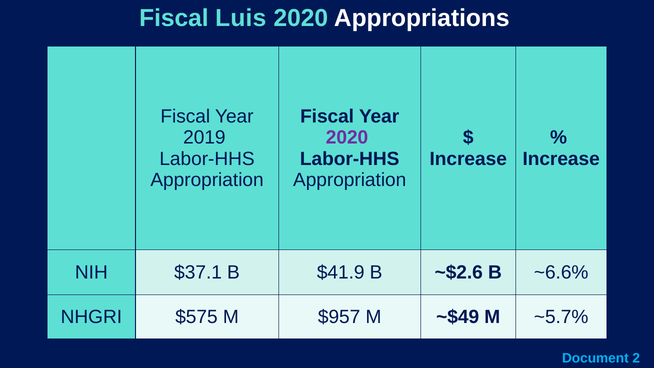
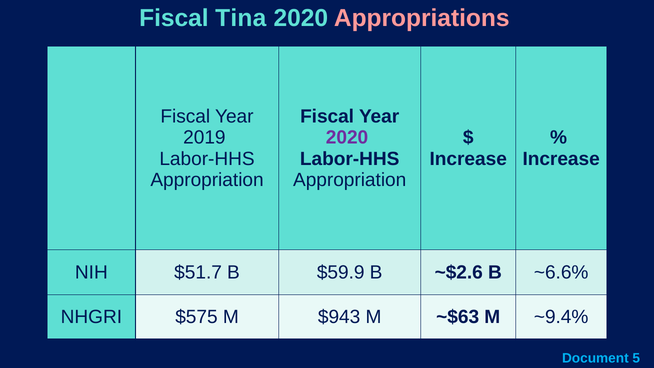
Luis: Luis -> Tina
Appropriations colour: white -> pink
$37.1: $37.1 -> $51.7
$41.9: $41.9 -> $59.9
$957: $957 -> $943
~$49: ~$49 -> ~$63
~5.7%: ~5.7% -> ~9.4%
2: 2 -> 5
